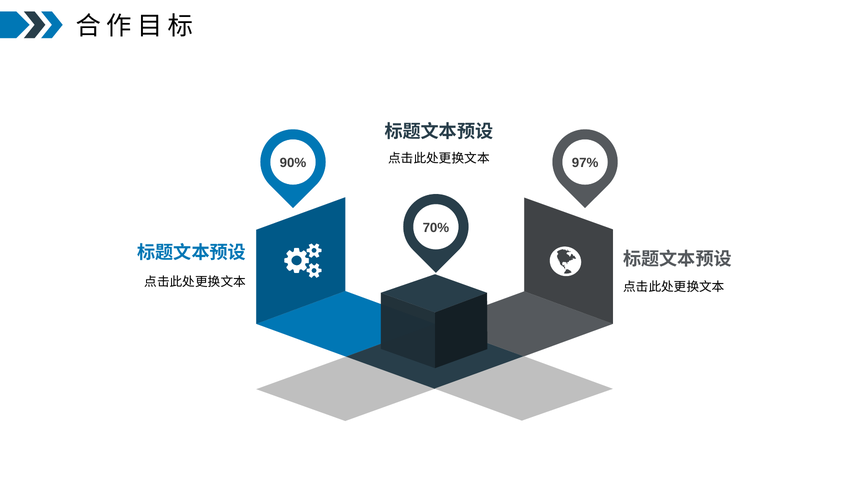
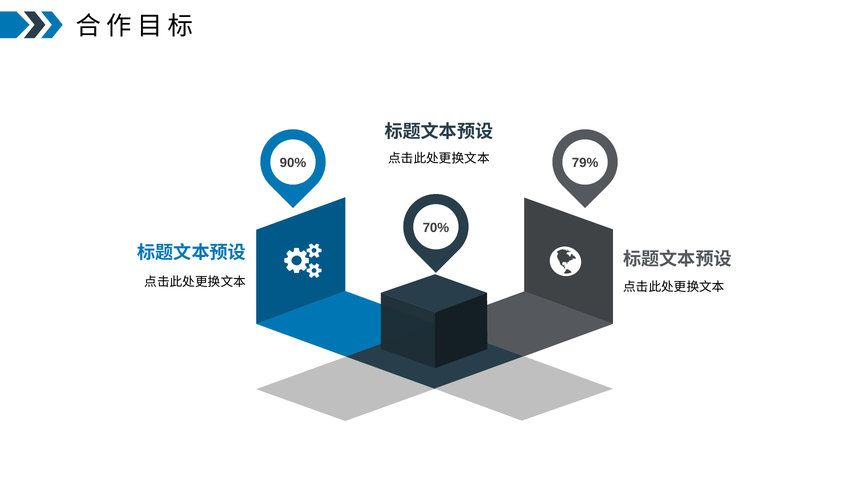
97%: 97% -> 79%
